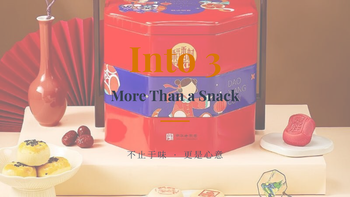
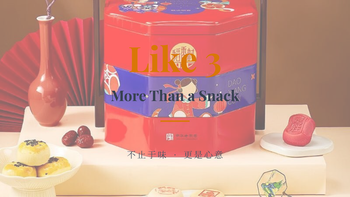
Into: Into -> Like
